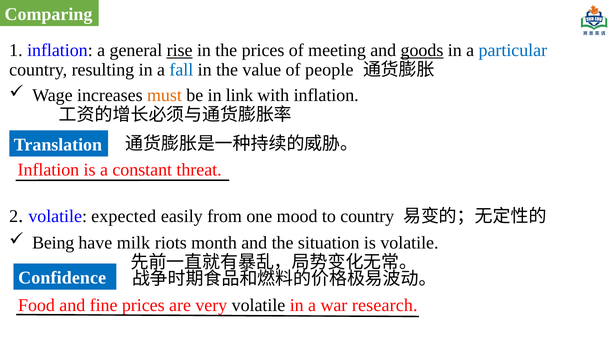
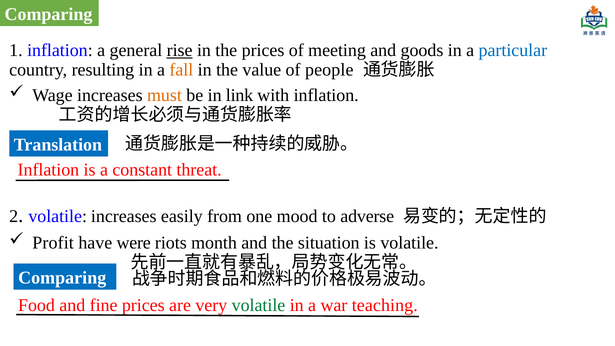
goods underline: present -> none
fall colour: blue -> orange
volatile expected: expected -> increases
to country: country -> adverse
Being: Being -> Profit
milk: milk -> were
Confidence at (62, 278): Confidence -> Comparing
volatile at (258, 305) colour: black -> green
research: research -> teaching
